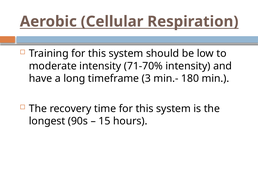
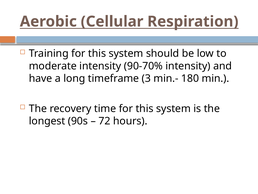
71-70%: 71-70% -> 90-70%
15: 15 -> 72
